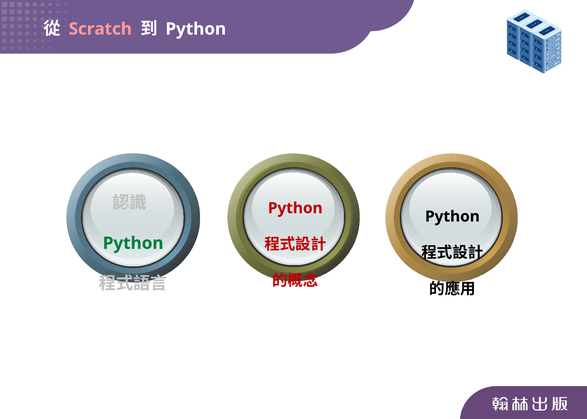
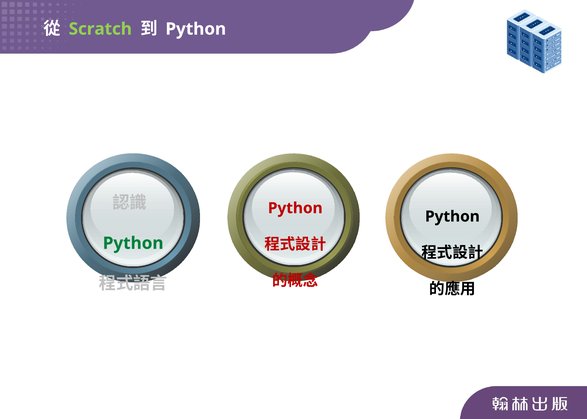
Scratch colour: pink -> light green
